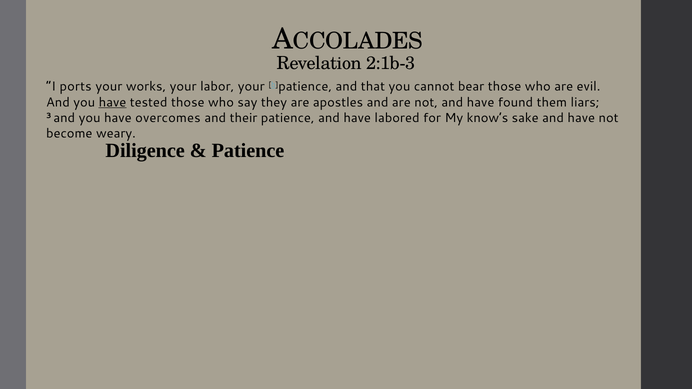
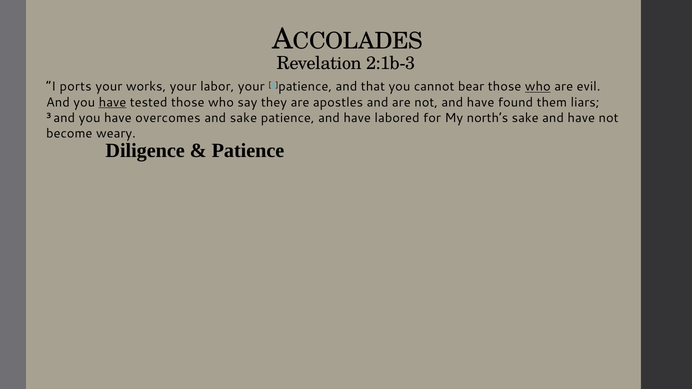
who at (538, 87) underline: none -> present
and their: their -> sake
know’s: know’s -> north’s
